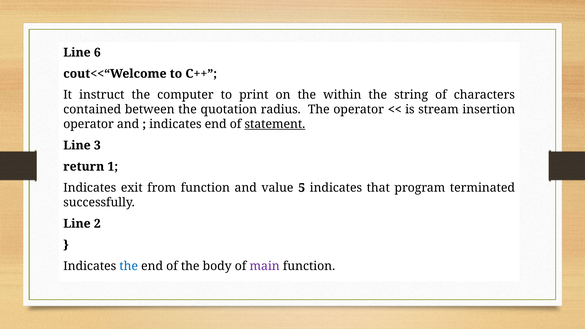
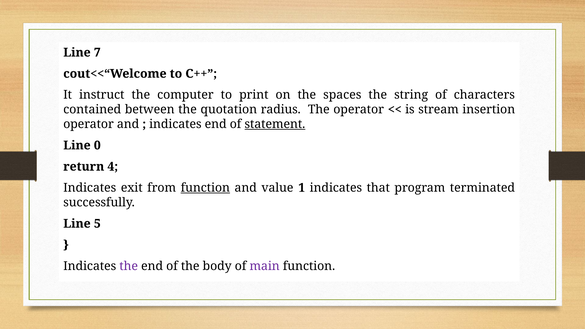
6: 6 -> 7
within: within -> spaces
3: 3 -> 0
1: 1 -> 4
function at (205, 188) underline: none -> present
5: 5 -> 1
2: 2 -> 5
the at (129, 266) colour: blue -> purple
